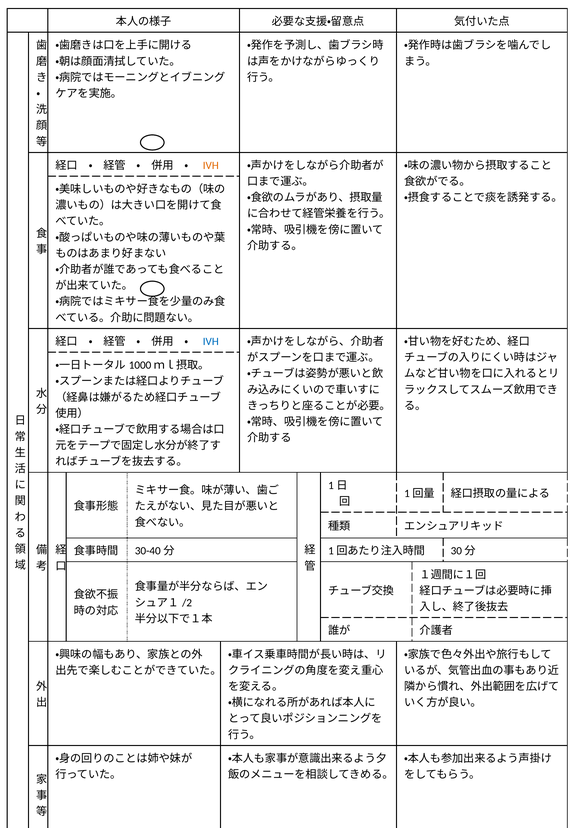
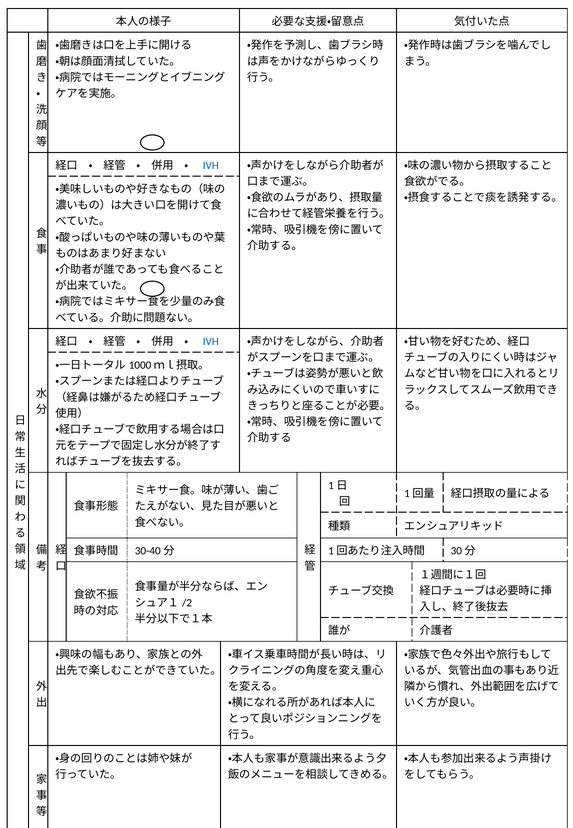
IVH at (211, 165) colour: orange -> blue
